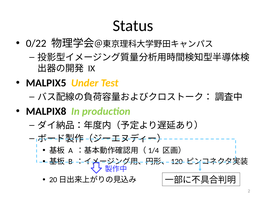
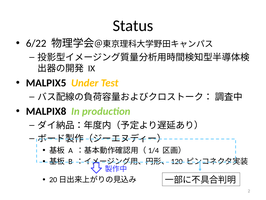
0/22: 0/22 -> 6/22
